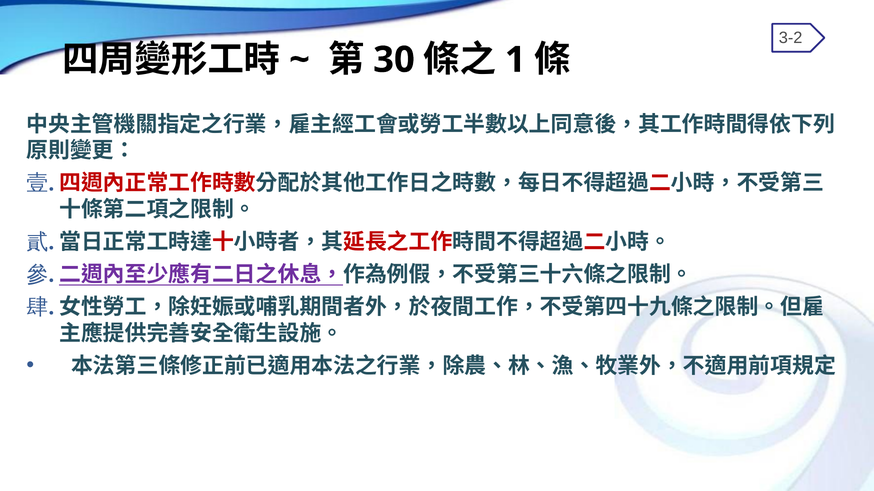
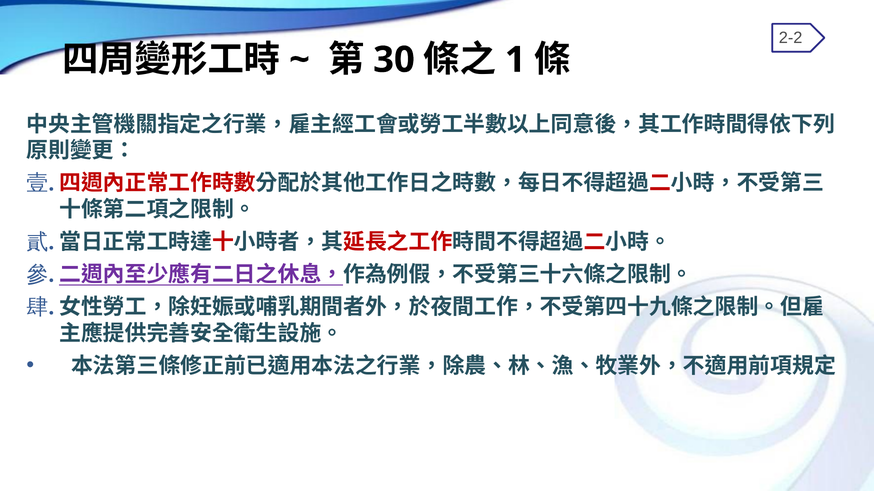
3-2: 3-2 -> 2-2
